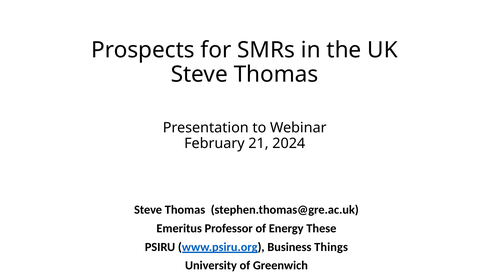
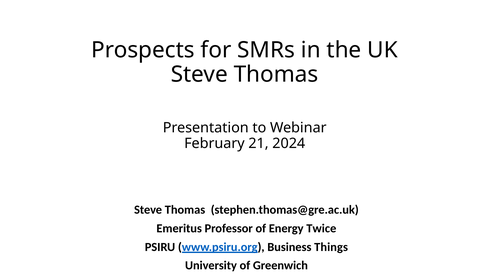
These: These -> Twice
